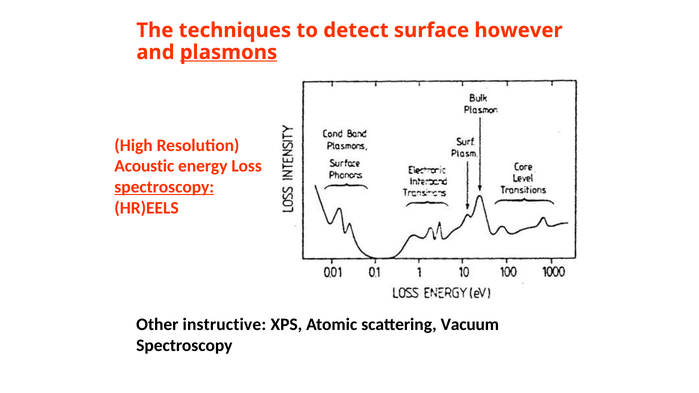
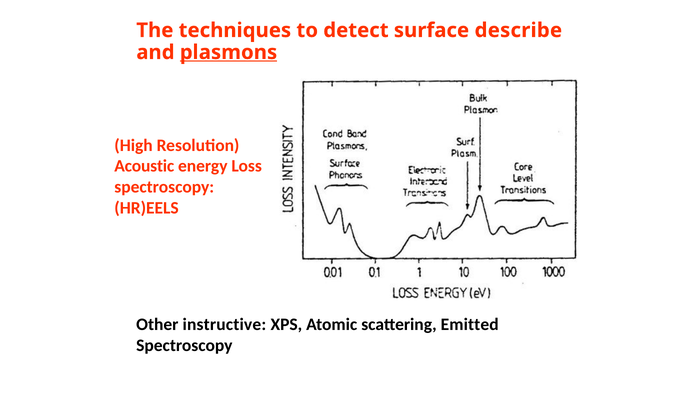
however: however -> describe
spectroscopy at (164, 187) underline: present -> none
Vacuum: Vacuum -> Emitted
